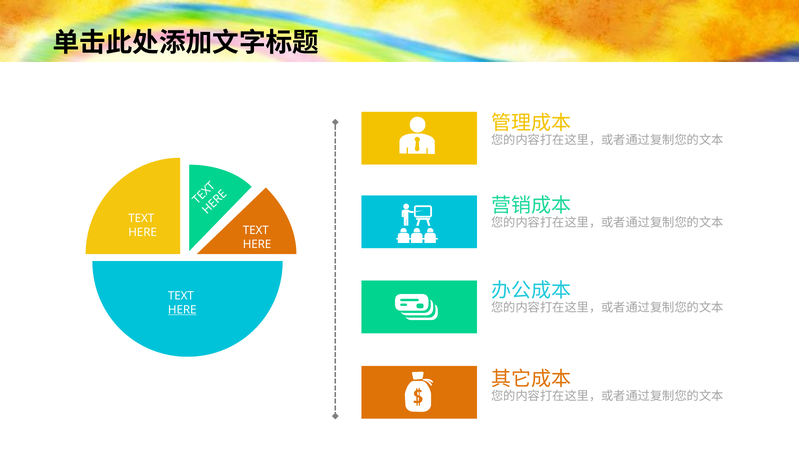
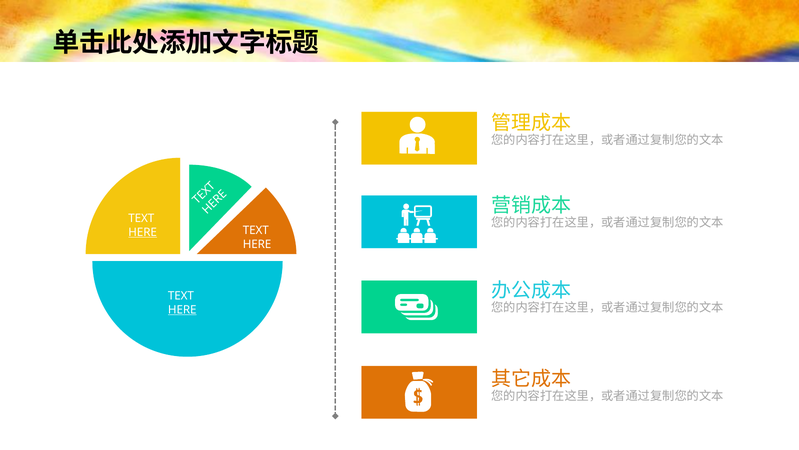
HERE at (143, 232) underline: none -> present
